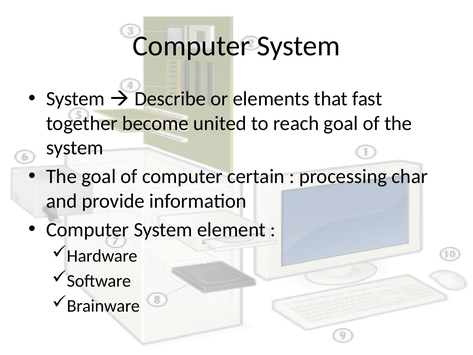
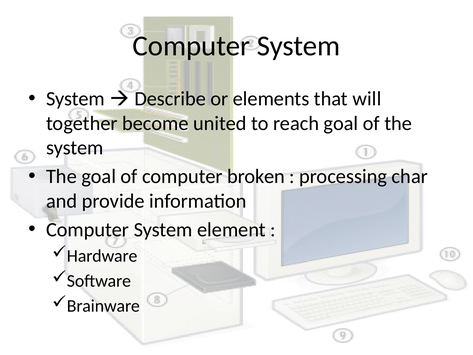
fast: fast -> will
certain: certain -> broken
